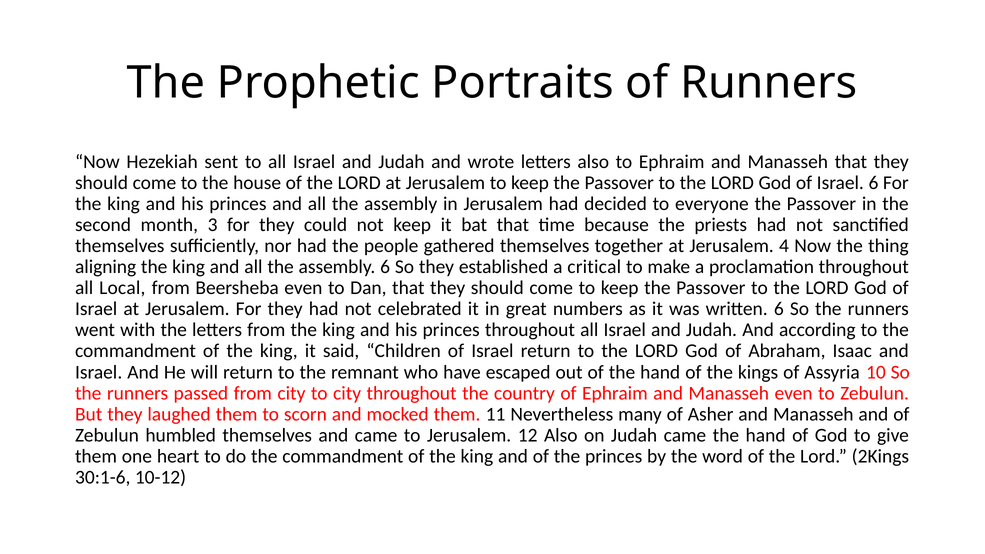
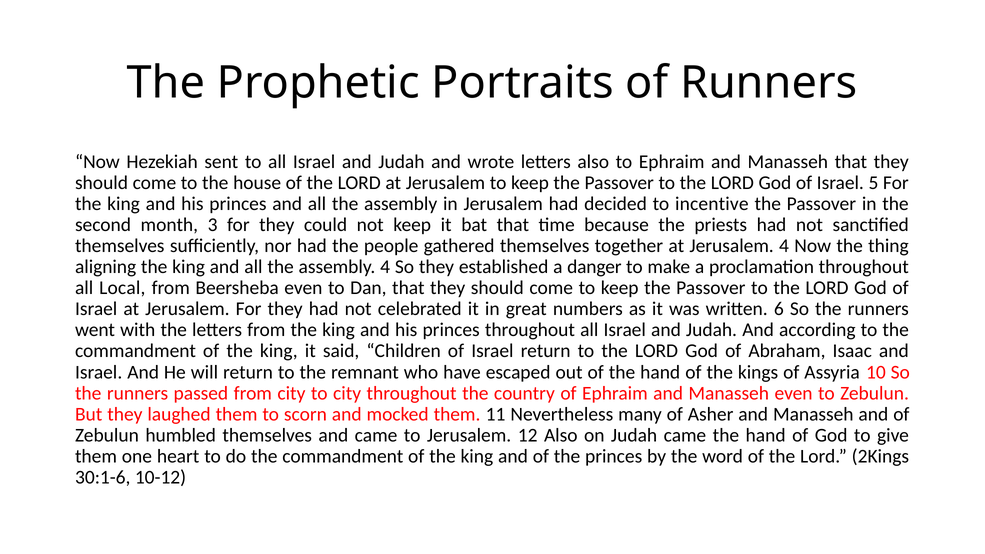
Israel 6: 6 -> 5
everyone: everyone -> incentive
assembly 6: 6 -> 4
critical: critical -> danger
